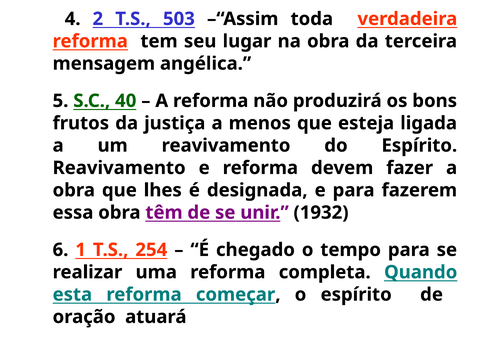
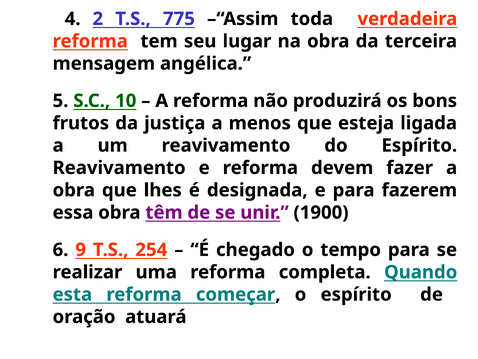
503: 503 -> 775
40: 40 -> 10
1932: 1932 -> 1900
1: 1 -> 9
